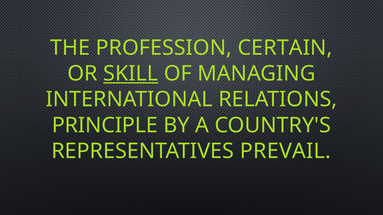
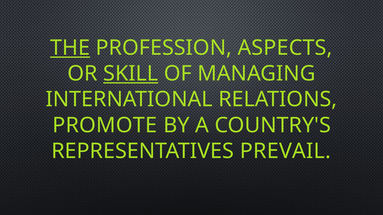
THE underline: none -> present
CERTAIN: CERTAIN -> ASPECTS
PRINCIPLE: PRINCIPLE -> PROMOTE
